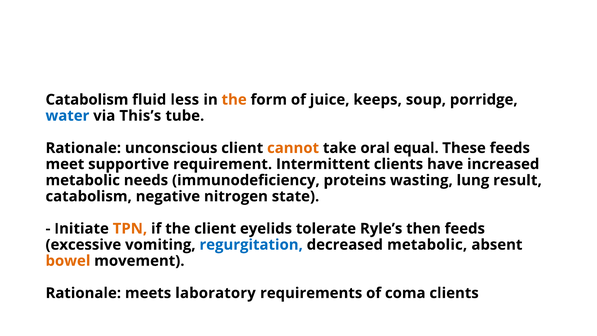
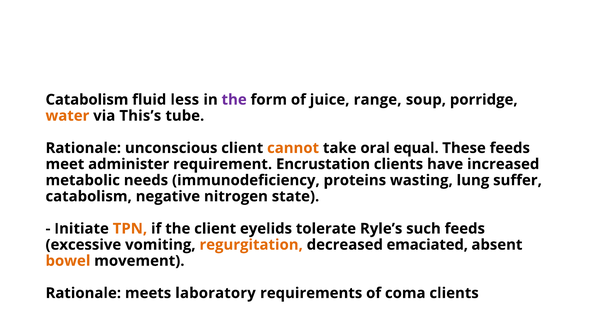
the at (234, 100) colour: orange -> purple
keeps: keeps -> range
water colour: blue -> orange
supportive: supportive -> administer
Intermittent: Intermittent -> Encrustation
result: result -> suffer
then: then -> such
regurgitation colour: blue -> orange
decreased metabolic: metabolic -> emaciated
